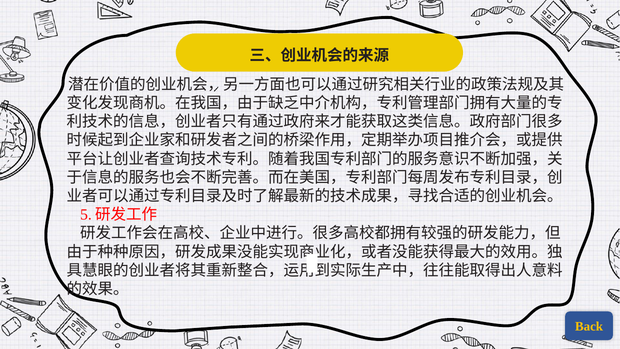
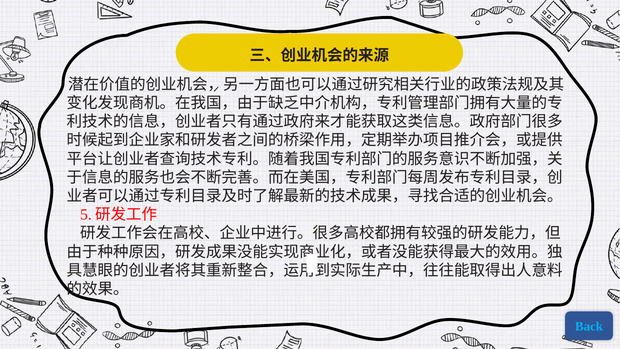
Back colour: yellow -> light blue
